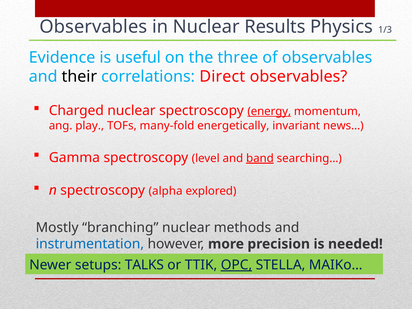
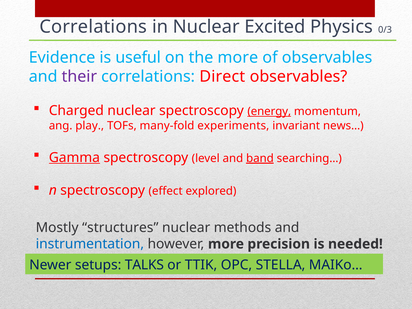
Observables at (93, 27): Observables -> Correlations
Results: Results -> Excited
1/3: 1/3 -> 0/3
the three: three -> more
their colour: black -> purple
energetically: energetically -> experiments
Gamma underline: none -> present
alpha: alpha -> effect
branching: branching -> structures
OPC underline: present -> none
